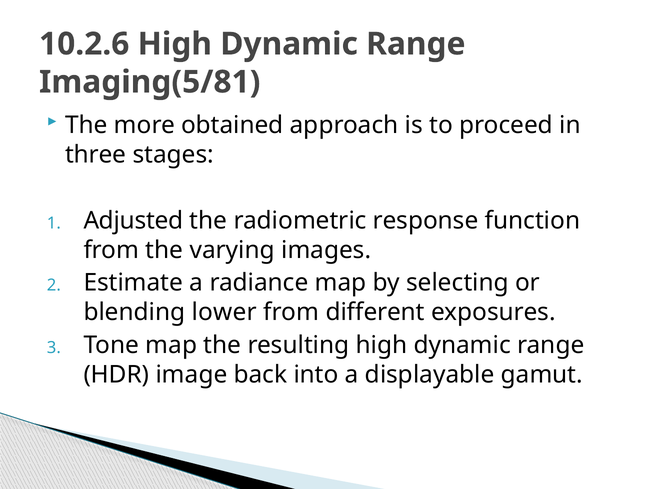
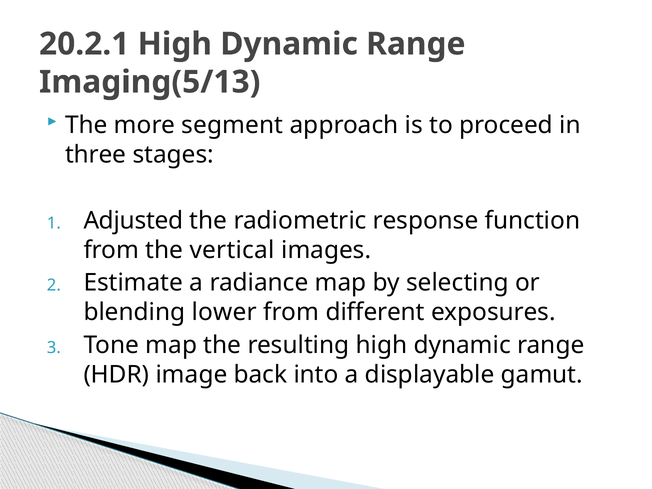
10.2.6: 10.2.6 -> 20.2.1
Imaging(5/81: Imaging(5/81 -> Imaging(5/13
obtained: obtained -> segment
varying: varying -> vertical
